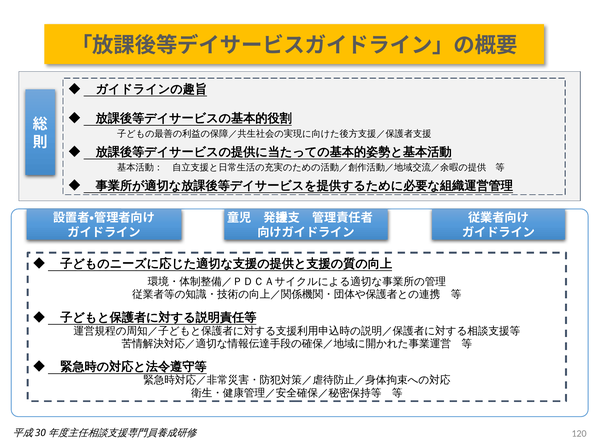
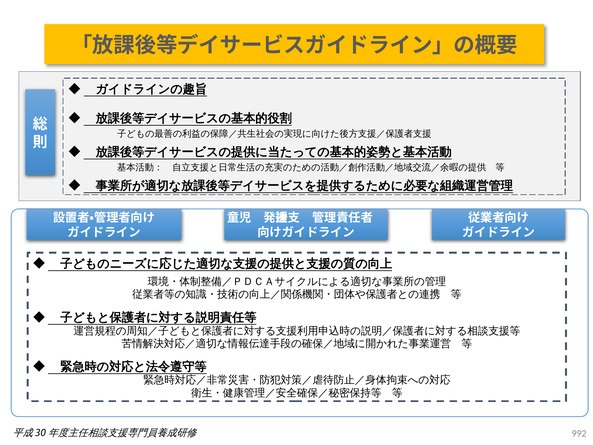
120: 120 -> 992
